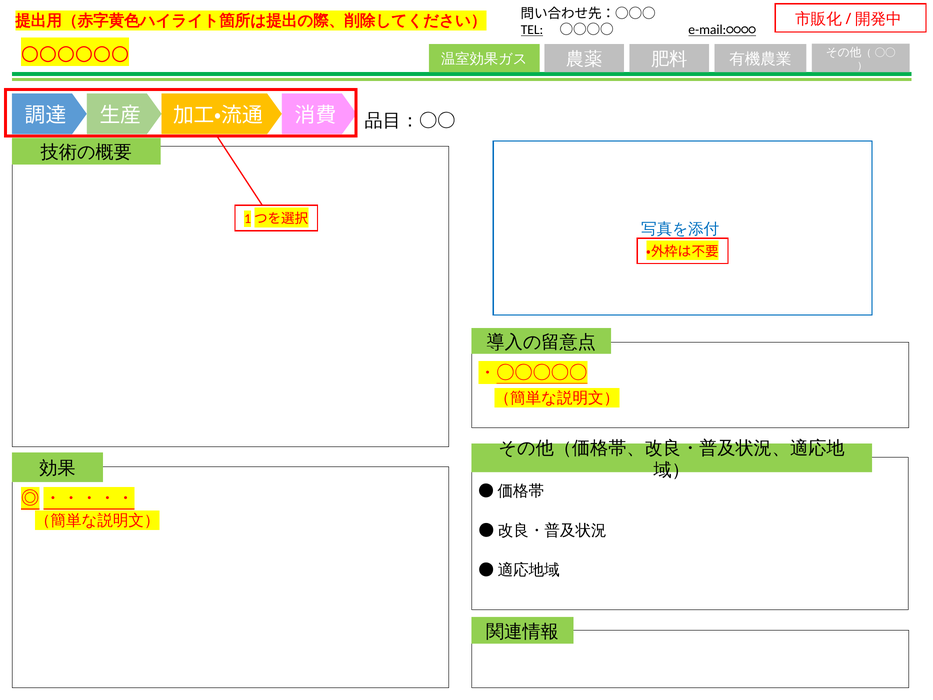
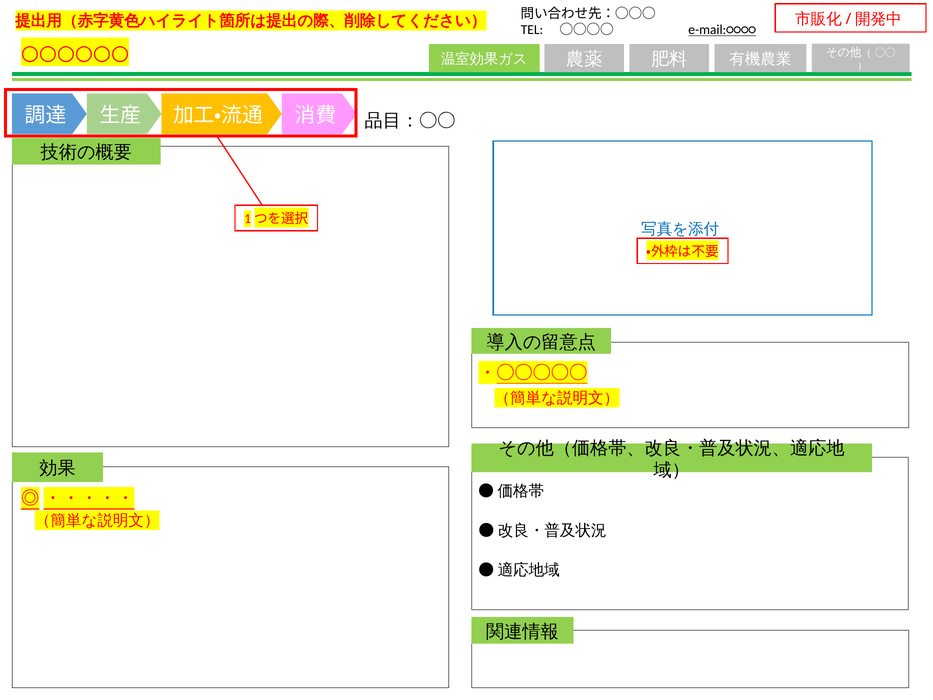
TEL underline: present -> none
